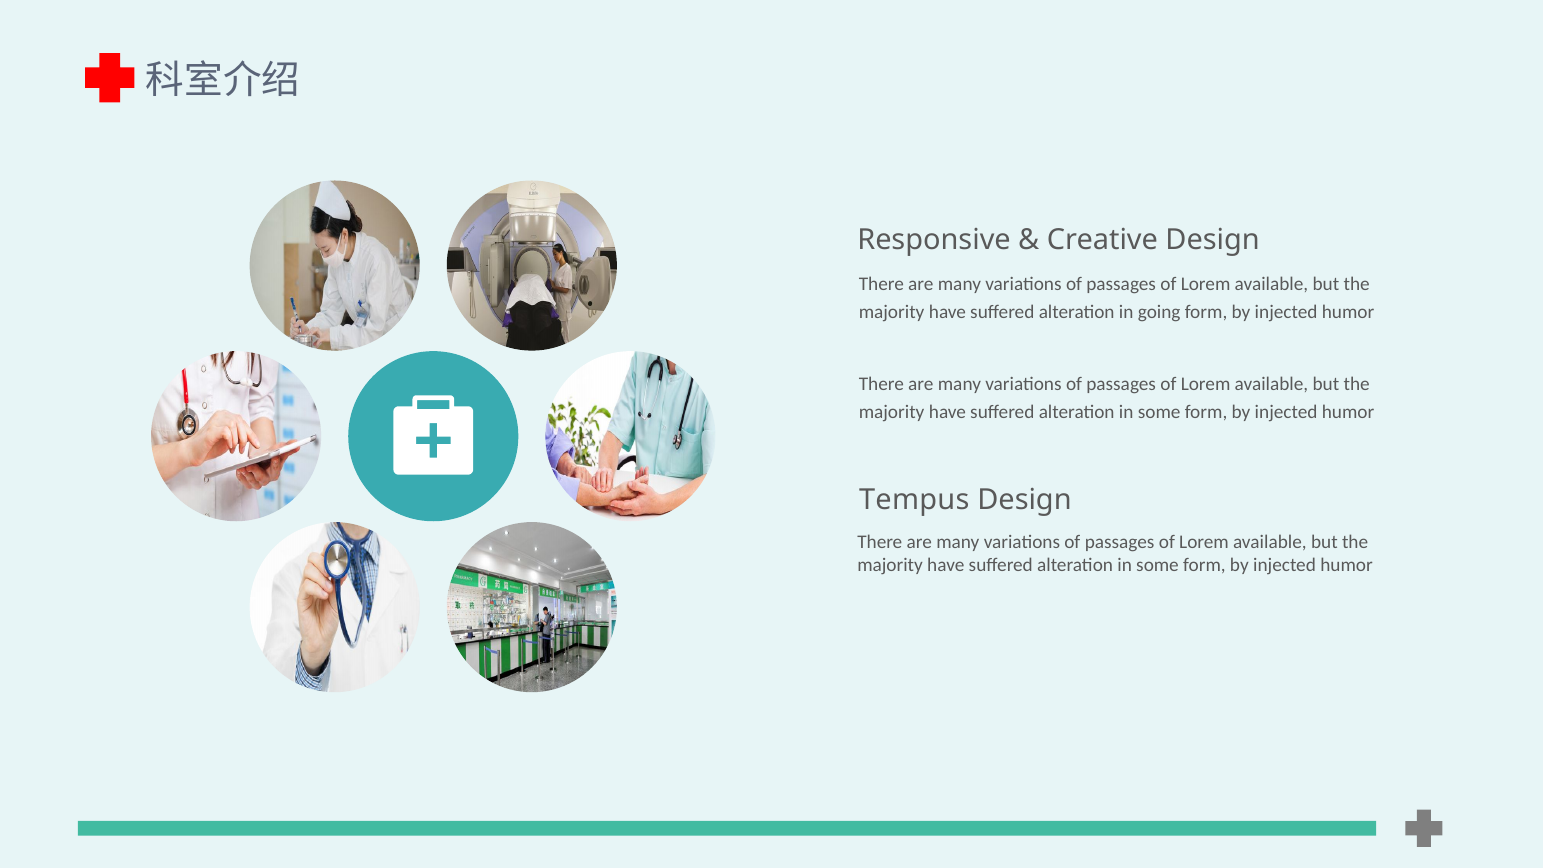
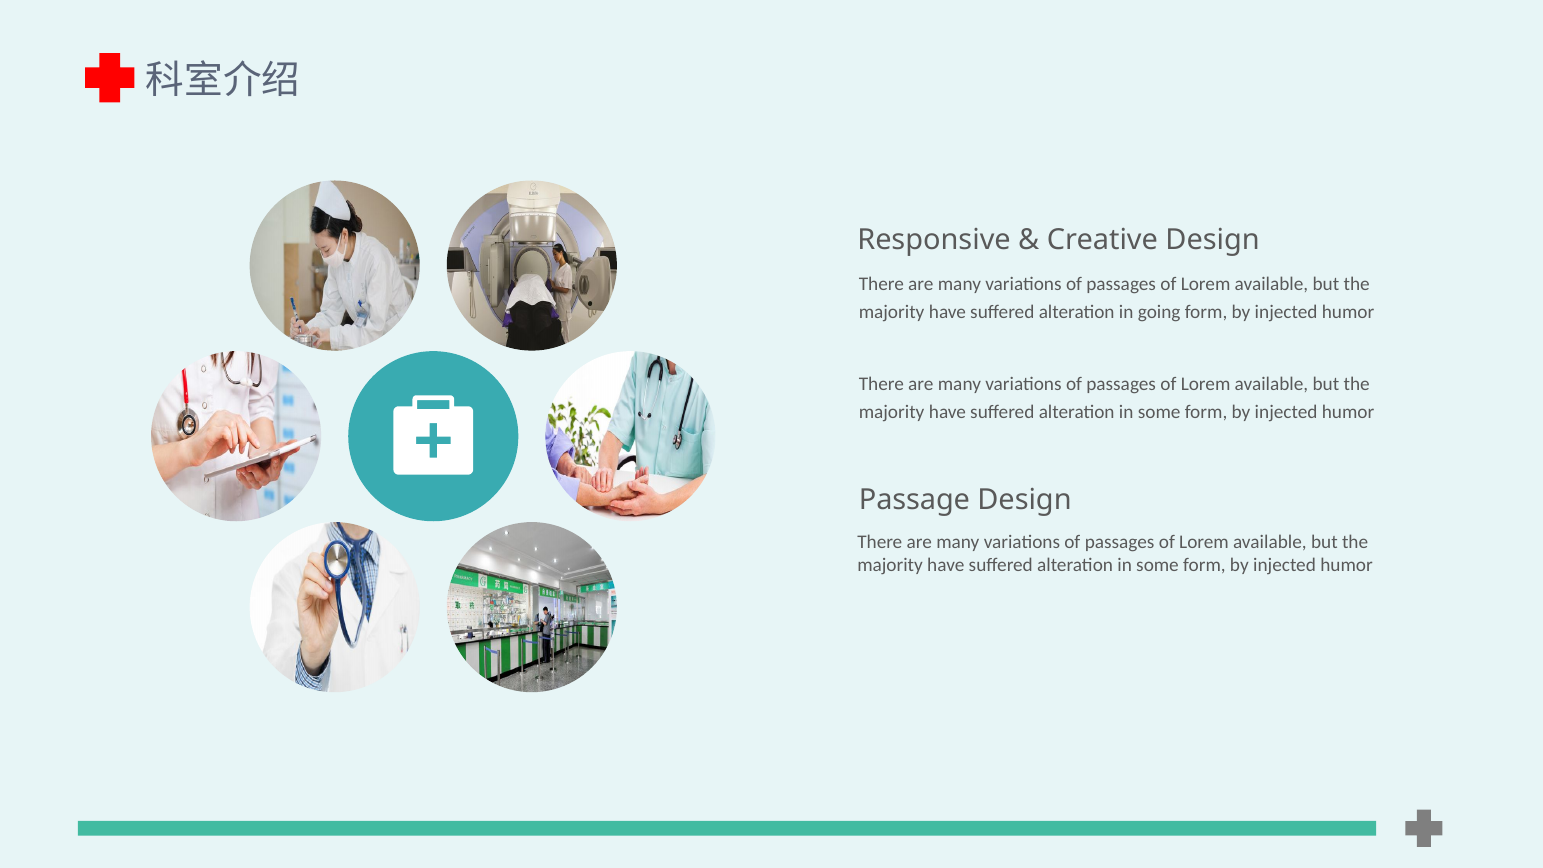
Tempus: Tempus -> Passage
